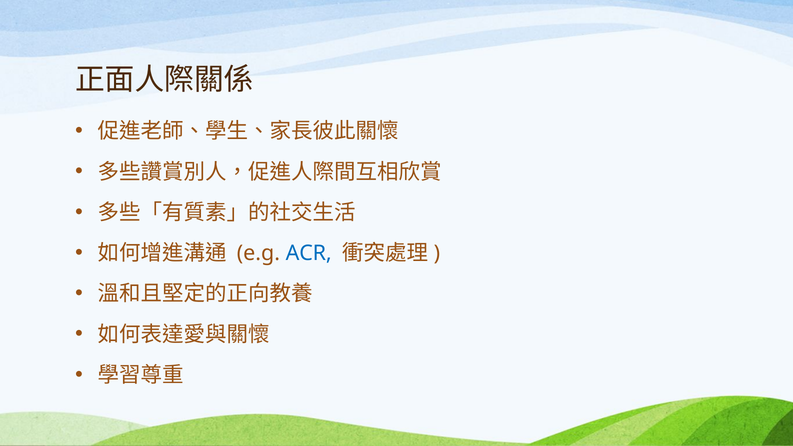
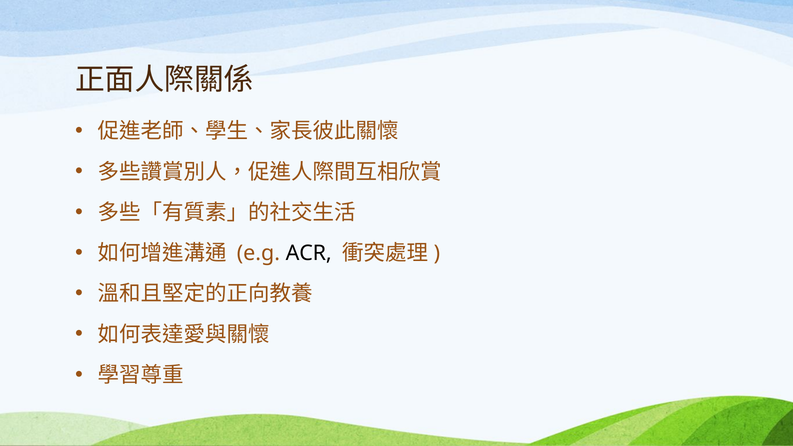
ACR colour: blue -> black
